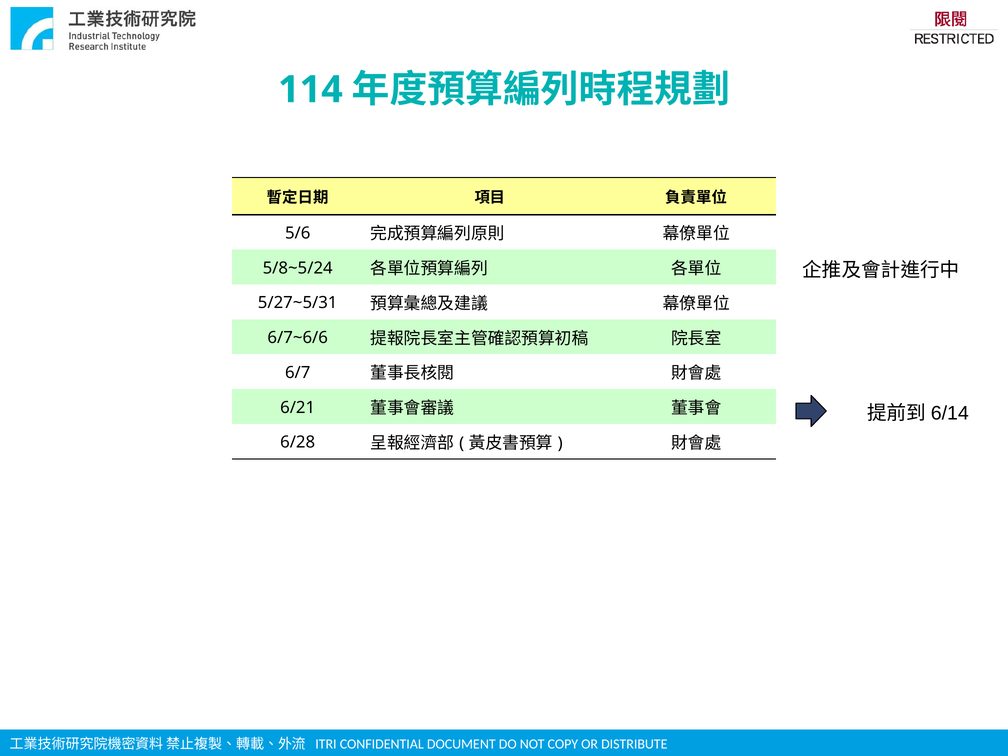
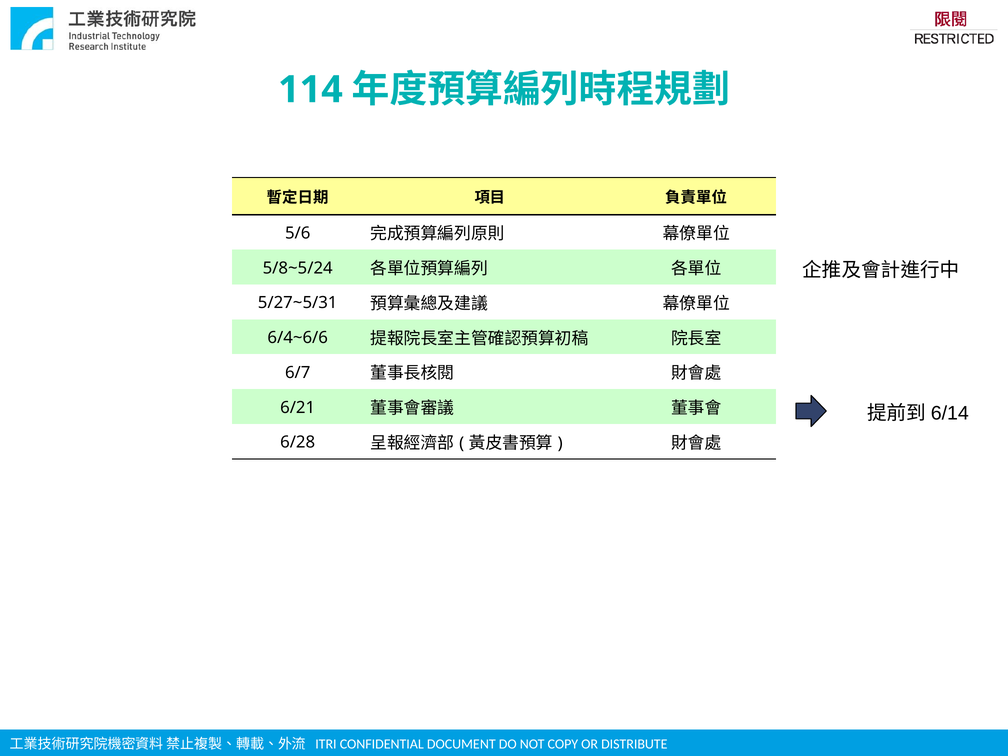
6/7~6/6: 6/7~6/6 -> 6/4~6/6
